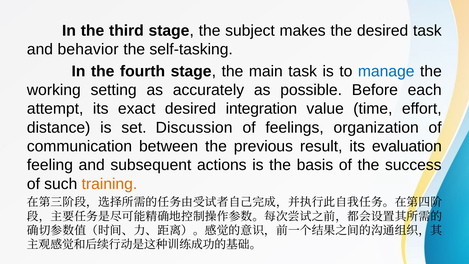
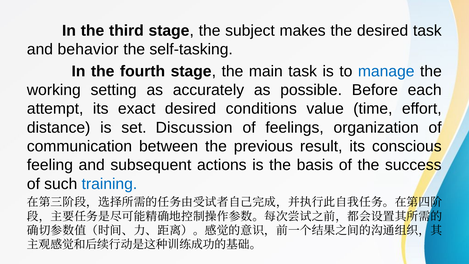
integration: integration -> conditions
evaluation: evaluation -> conscious
training colour: orange -> blue
